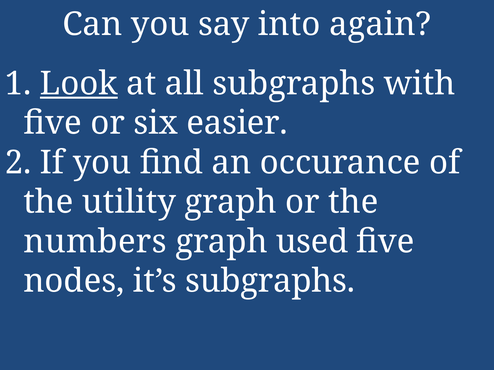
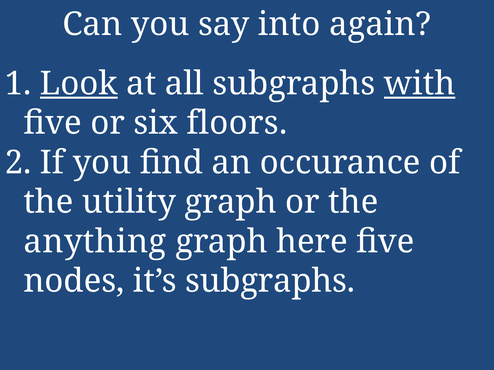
with underline: none -> present
easier: easier -> floors
numbers: numbers -> anything
used: used -> here
